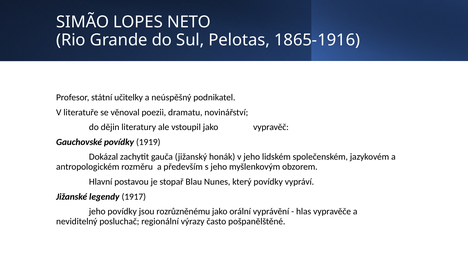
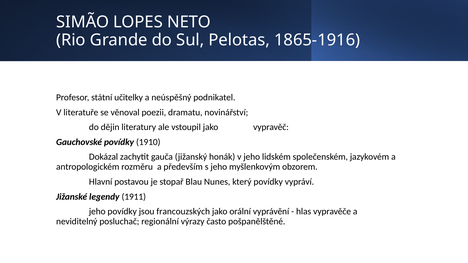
1919: 1919 -> 1910
1917: 1917 -> 1911
rozrůzněnému: rozrůzněnému -> francouzských
